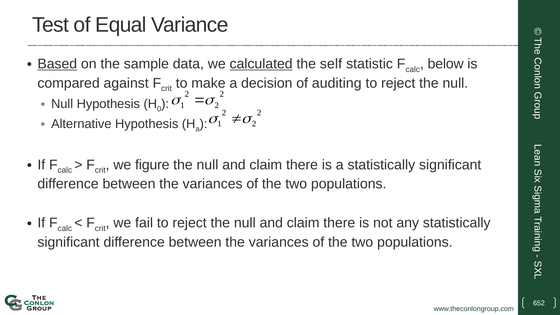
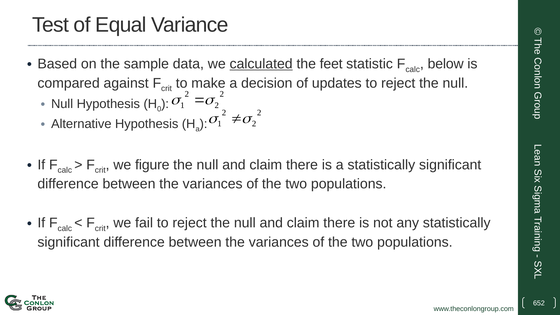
Based underline: present -> none
self: self -> feet
auditing: auditing -> updates
